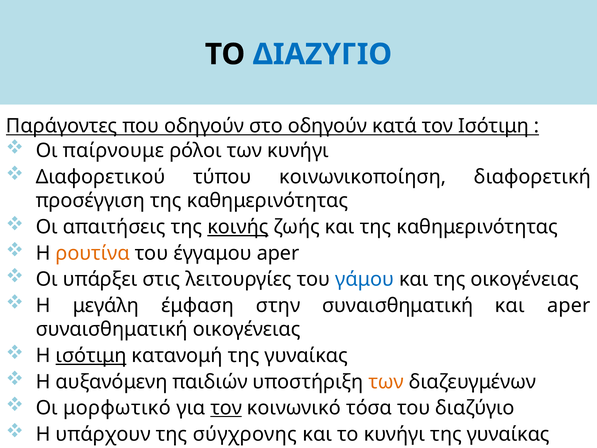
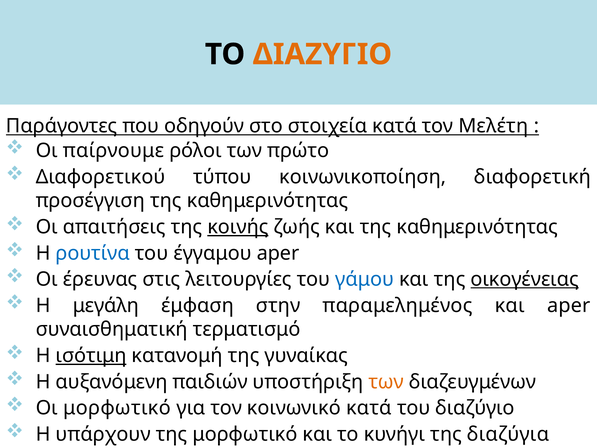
ΔΙΑΖΥΓΙΟ colour: blue -> orange
στο οδηγούν: οδηγούν -> στοιχεία
τον Ισότιμη: Ισότιμη -> Μελέτη
των κυνήγι: κυνήγι -> πρώτο
ρουτίνα colour: orange -> blue
υπάρξει: υπάρξει -> έρευνας
οικογένειας at (525, 279) underline: none -> present
στην συναισθηματική: συναισθηματική -> παραμελημένος
συναισθηματική οικογένειας: οικογένειας -> τερματισμό
τον at (226, 408) underline: present -> none
κοινωνικό τόσα: τόσα -> κατά
της σύγχρονης: σύγχρονης -> μορφωτικό
κυνήγι της γυναίκας: γυναίκας -> διαζύγια
